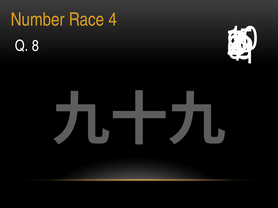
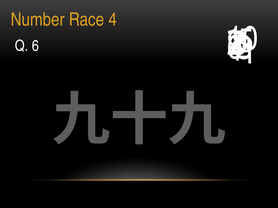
Q 8: 8 -> 6
